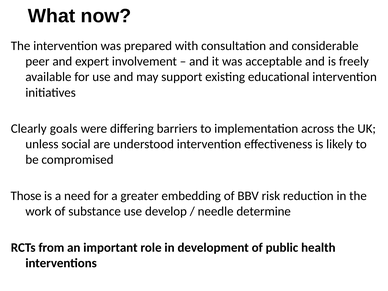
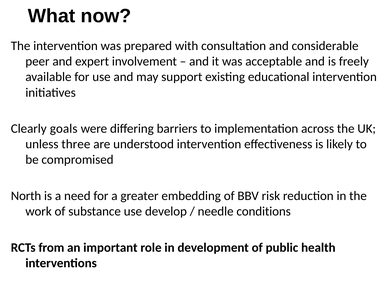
social: social -> three
Those: Those -> North
determine: determine -> conditions
